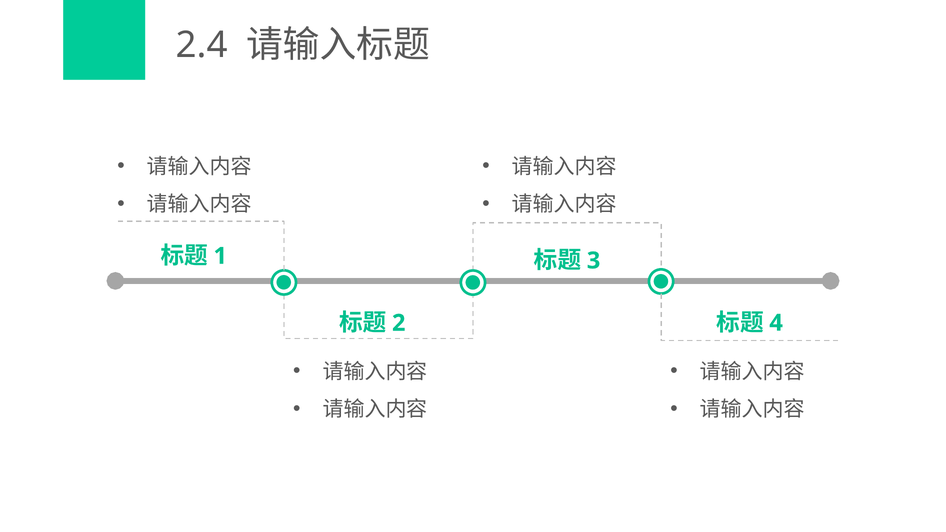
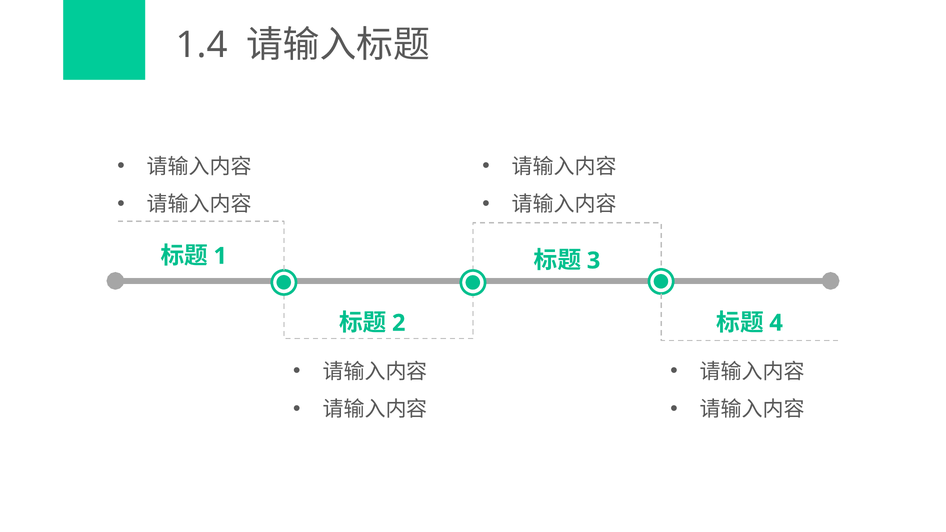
2.4: 2.4 -> 1.4
